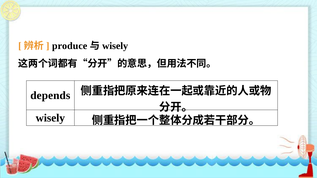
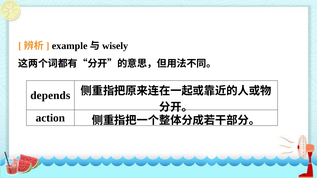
produce: produce -> example
wisely at (50, 118): wisely -> action
